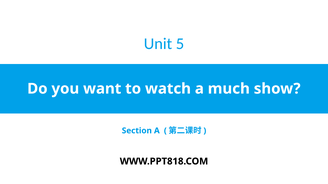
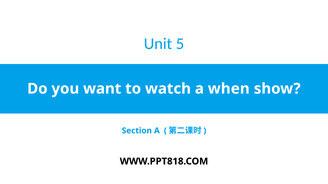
much: much -> when
